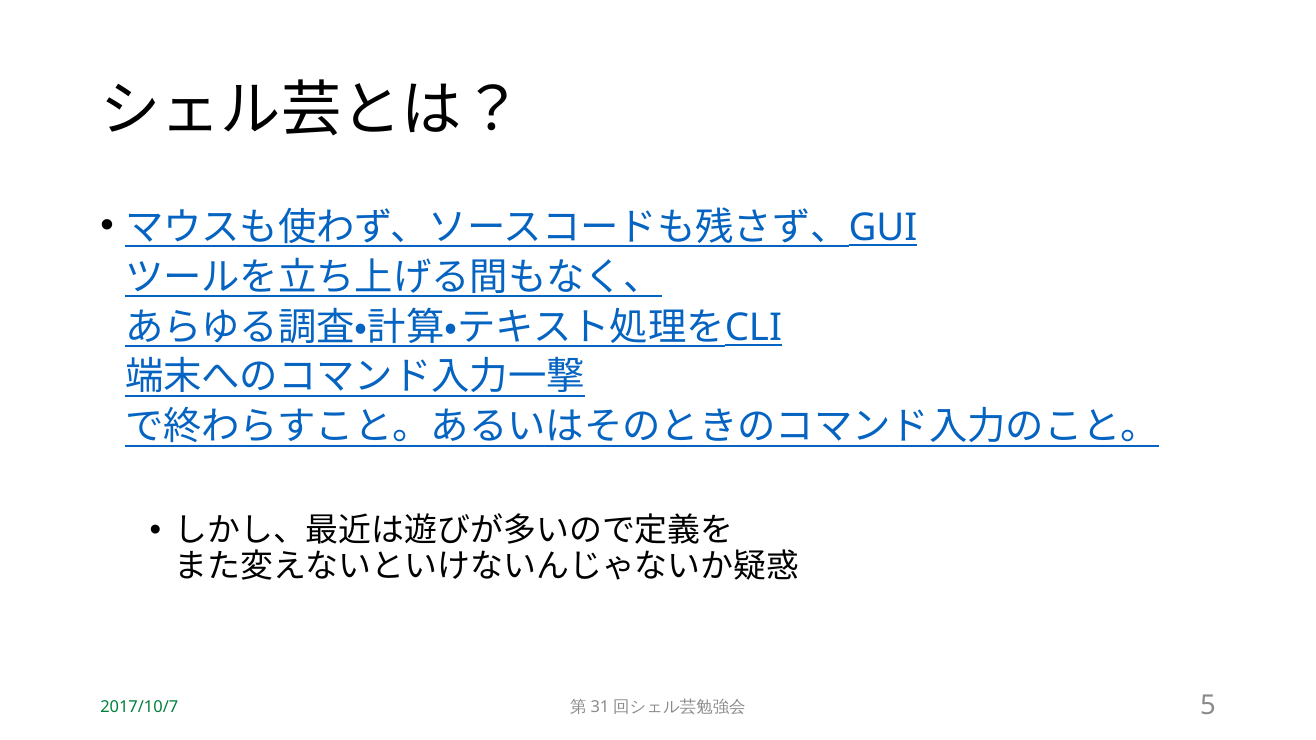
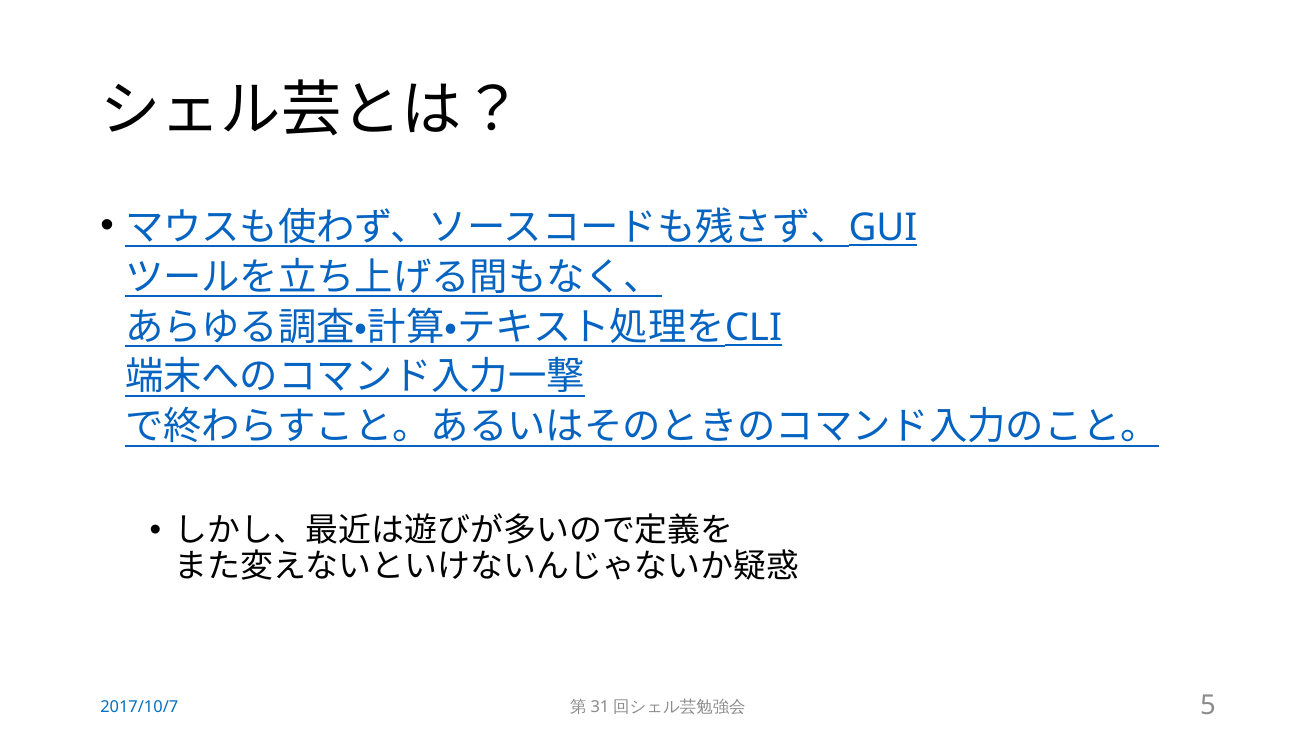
2017/10/7 colour: green -> blue
